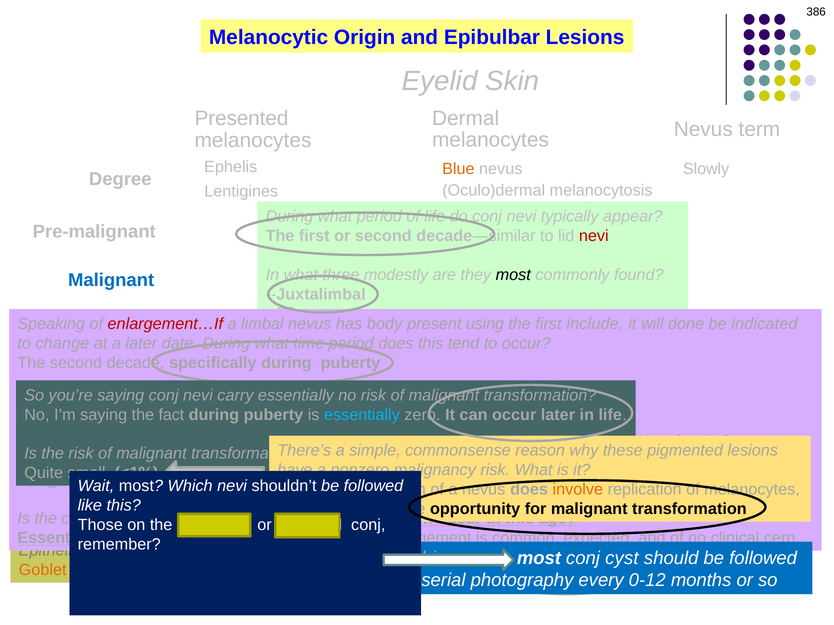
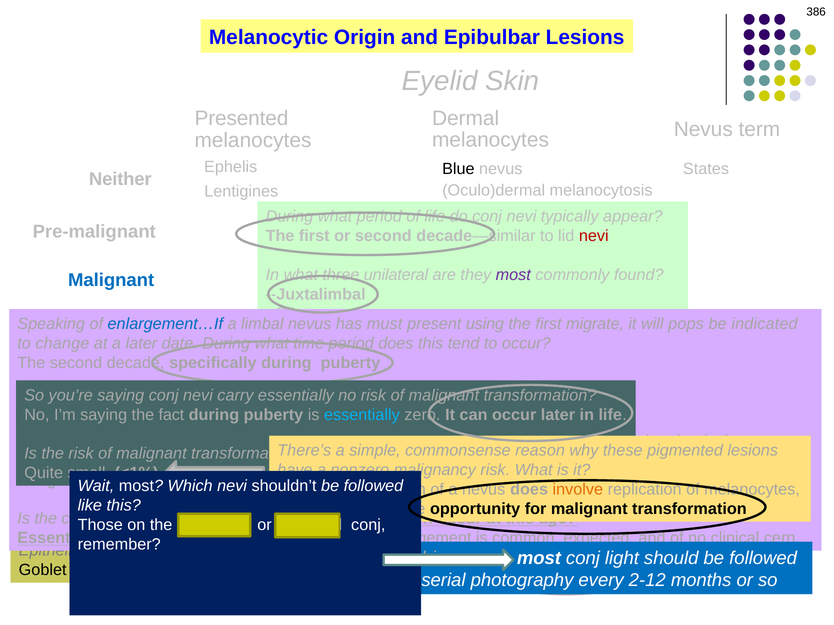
Blue at (458, 169) colour: orange -> black
nevus Slowly: Slowly -> States
Degree: Degree -> Neither
three modestly: modestly -> unilateral
most at (513, 275) colour: black -> purple
enlargement…If colour: red -> blue
body: body -> must
include: include -> migrate
done: done -> pops
cyst at (622, 559): cyst -> light
Goblet colour: orange -> black
0-12: 0-12 -> 2-12
